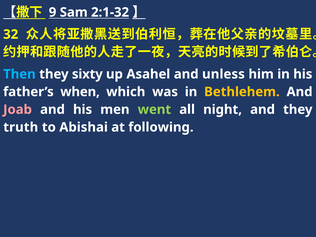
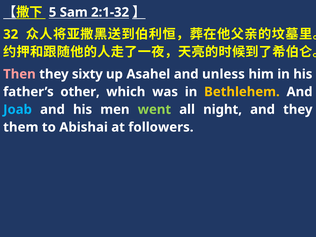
9: 9 -> 5
Then colour: light blue -> pink
when: when -> other
Joab colour: pink -> light blue
truth: truth -> them
following: following -> followers
